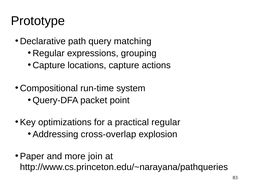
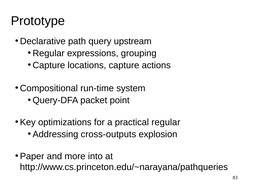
matching: matching -> upstream
cross-overlap: cross-overlap -> cross-outputs
join: join -> into
